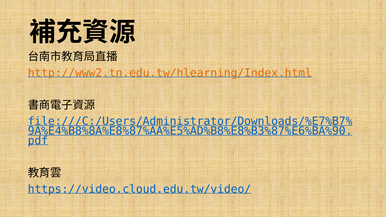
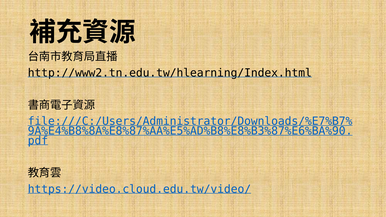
http://www2.tn.edu.tw/hlearning/Index.html colour: orange -> black
